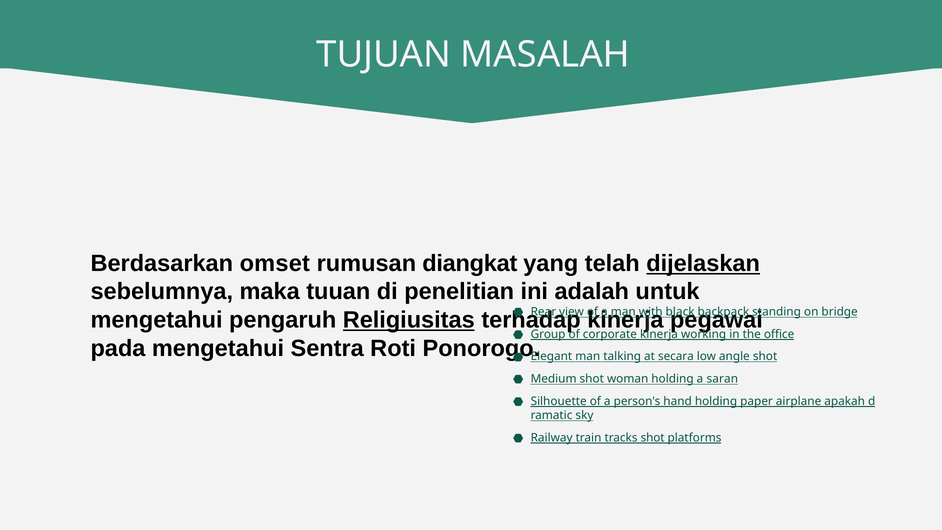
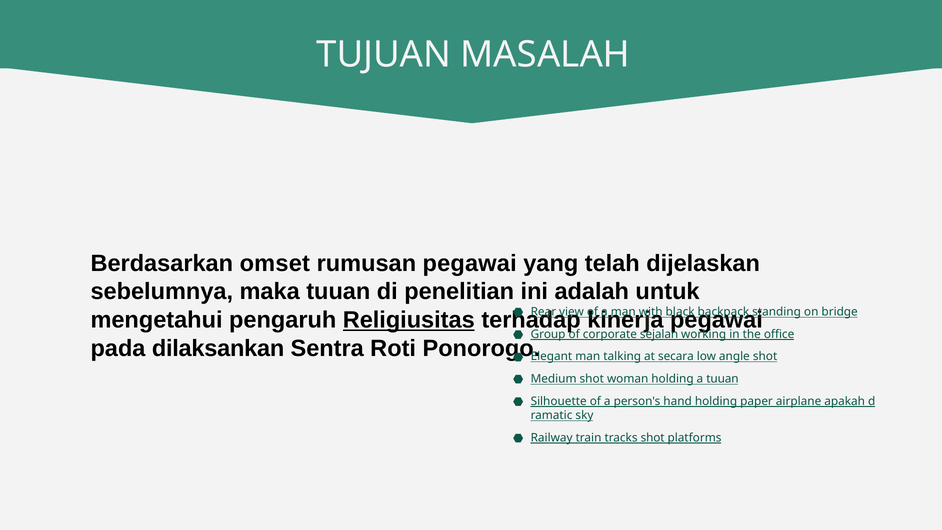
rumusan diangkat: diangkat -> pegawai
dijelaskan underline: present -> none
corporate kinerja: kinerja -> sejalan
pada mengetahui: mengetahui -> dilaksankan
a saran: saran -> tuuan
